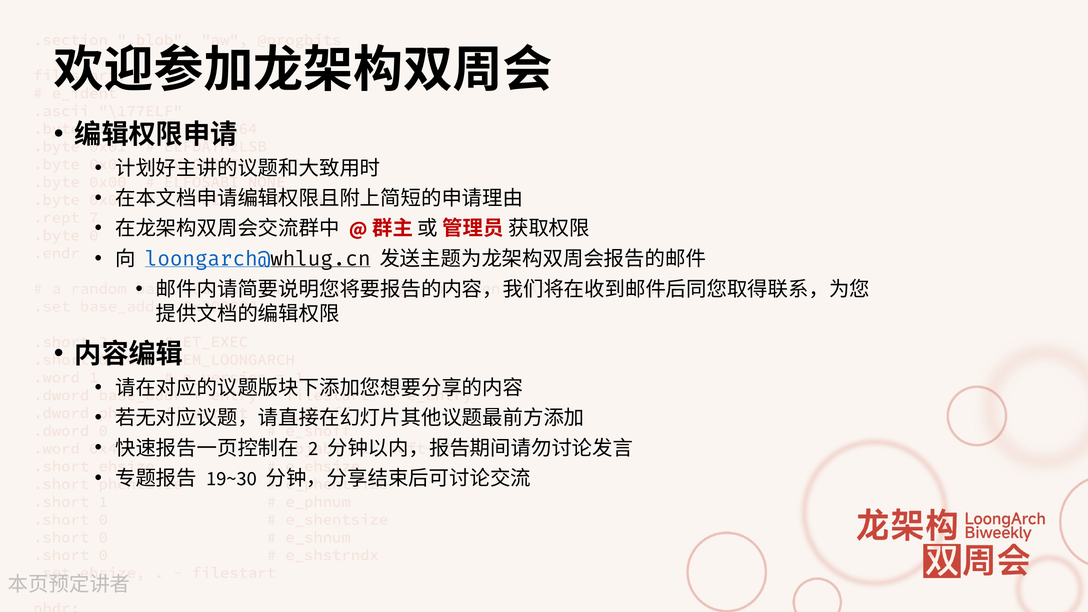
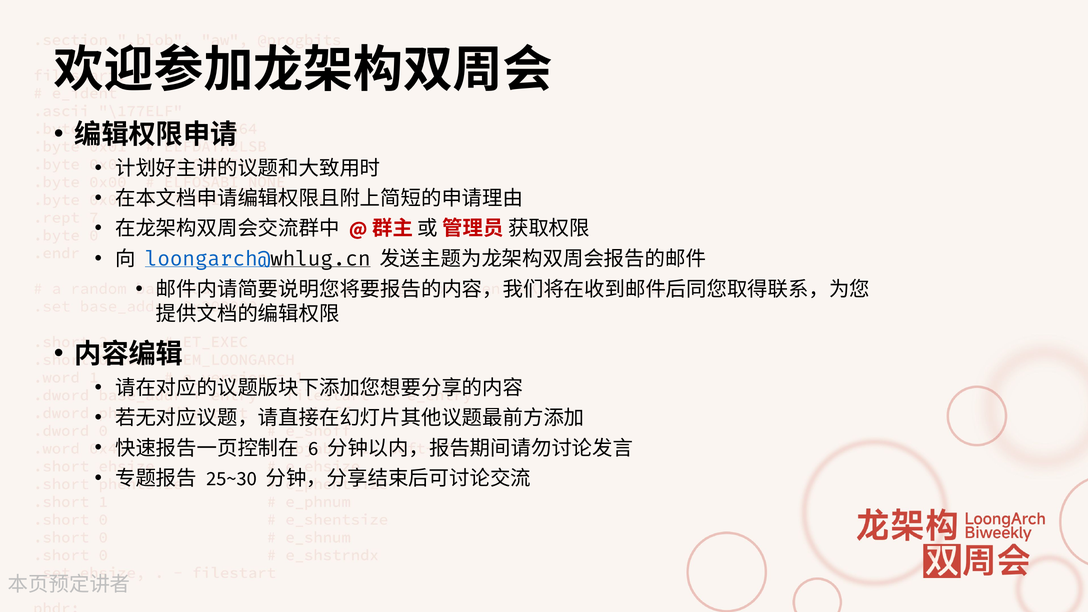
2: 2 -> 6
19~30: 19~30 -> 25~30
